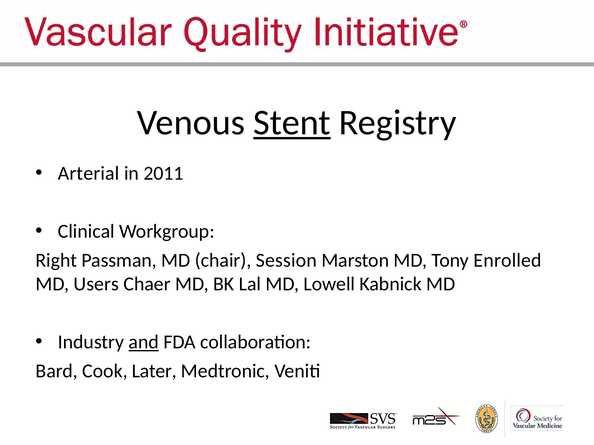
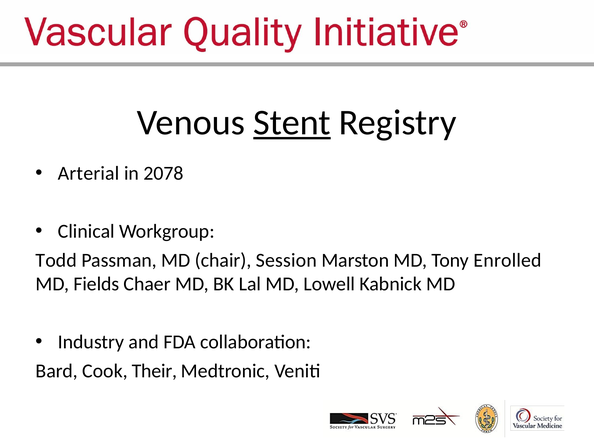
2011: 2011 -> 2078
Right: Right -> Todd
Users: Users -> Fields
and underline: present -> none
Later: Later -> Their
